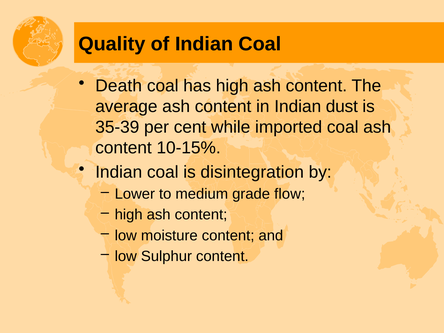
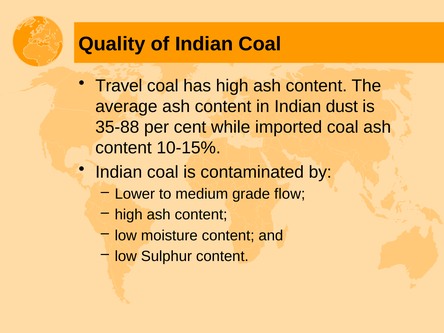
Death: Death -> Travel
35-39: 35-39 -> 35-88
disintegration: disintegration -> contaminated
